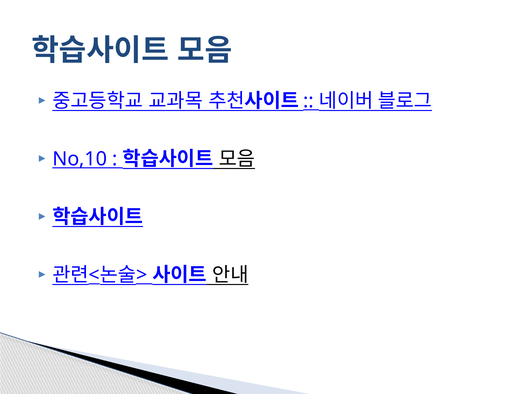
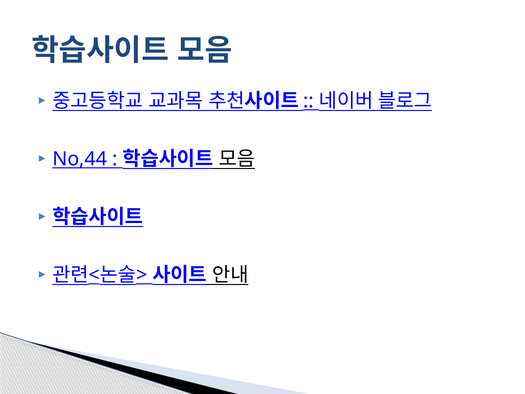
No,10: No,10 -> No,44
